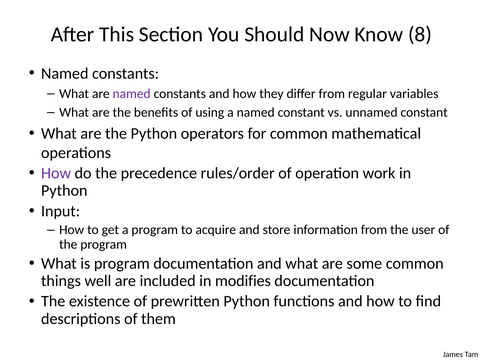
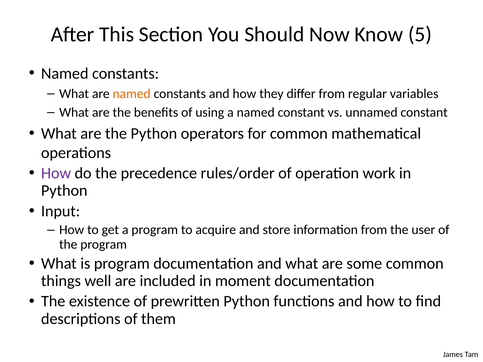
8: 8 -> 5
named at (132, 94) colour: purple -> orange
modifies: modifies -> moment
